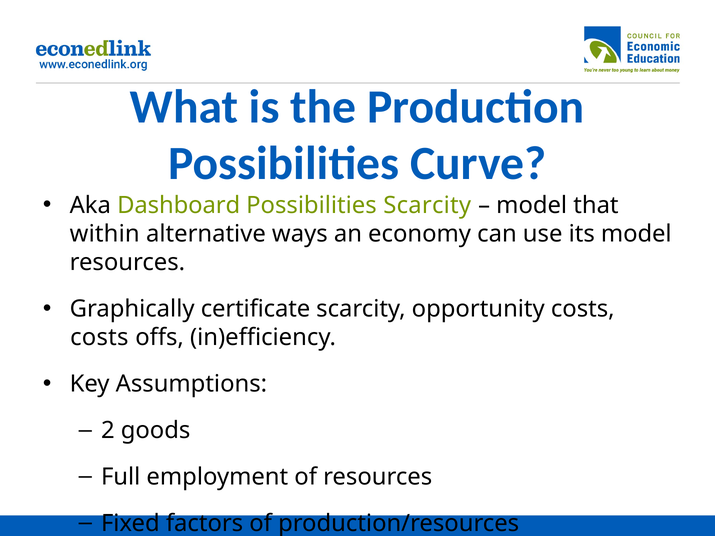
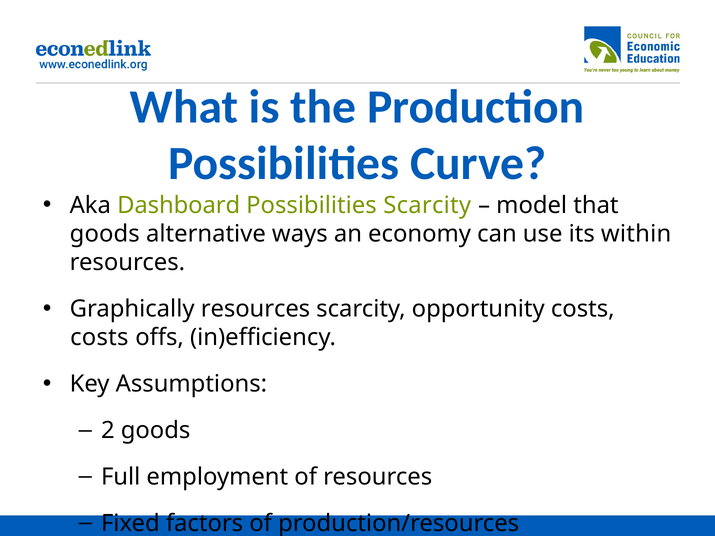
within at (105, 234): within -> goods
its model: model -> within
Graphically certificate: certificate -> resources
